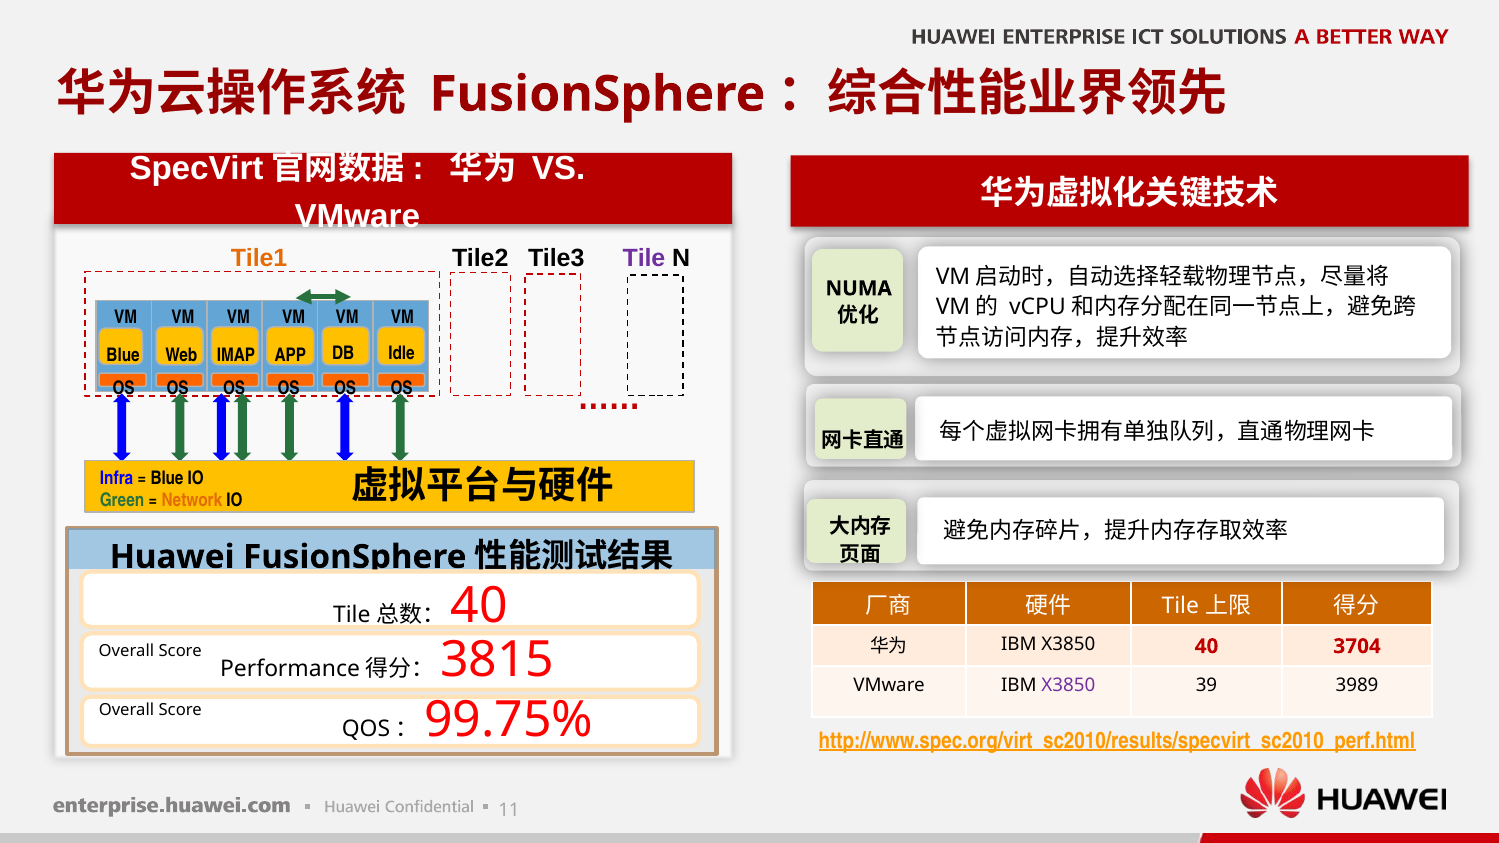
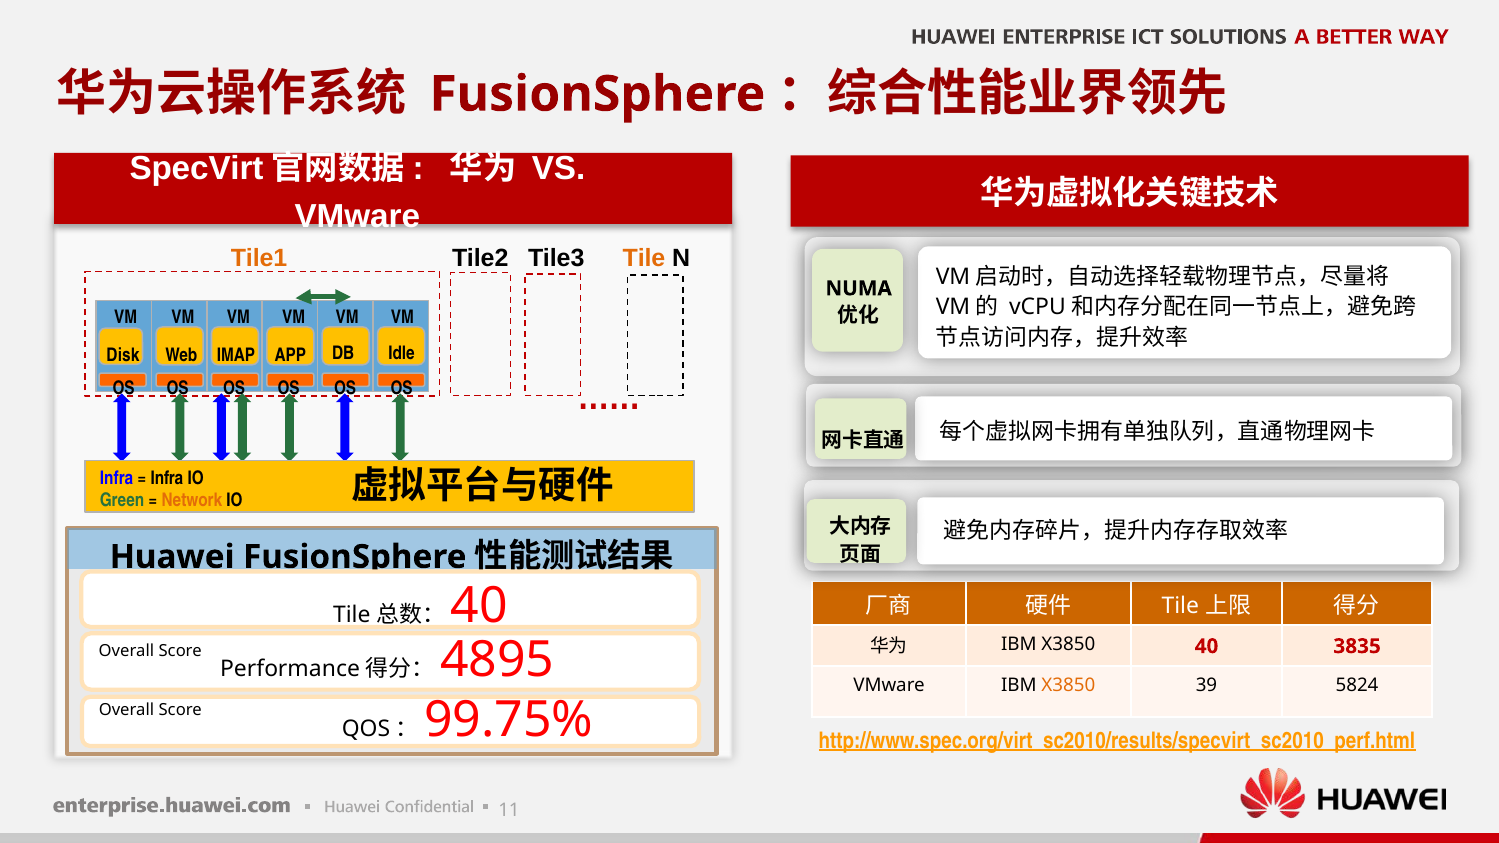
Tile at (644, 259) colour: purple -> orange
Blue at (123, 355): Blue -> Disk
Blue at (167, 478): Blue -> Infra
3704: 3704 -> 3835
3815: 3815 -> 4895
X3850 at (1068, 686) colour: purple -> orange
3989: 3989 -> 5824
